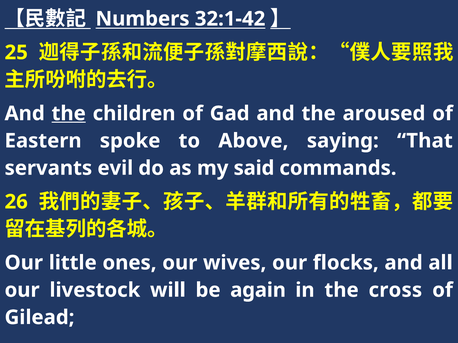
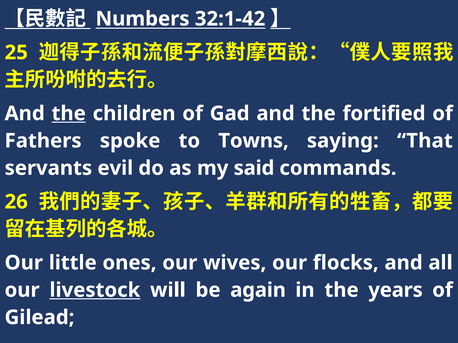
aroused: aroused -> fortified
Eastern: Eastern -> Fathers
Above: Above -> Towns
livestock underline: none -> present
cross: cross -> years
